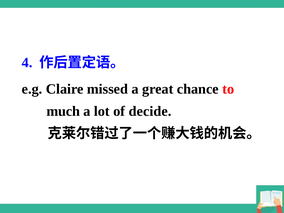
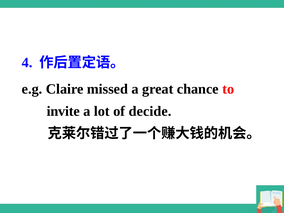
much: much -> invite
